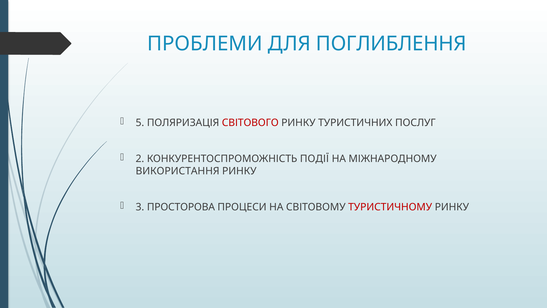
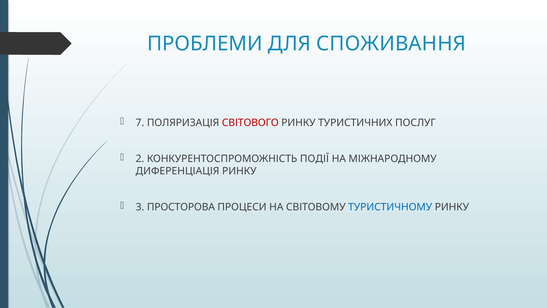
ПОГЛИБЛЕННЯ: ПОГЛИБЛЕННЯ -> СПОЖИВАННЯ
5: 5 -> 7
ВИКОРИСТАННЯ: ВИКОРИСТАННЯ -> ДИФЕРЕНЦІАЦІЯ
ТУРИСТИЧНОМУ colour: red -> blue
